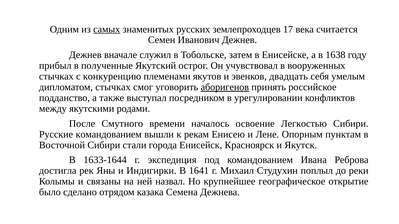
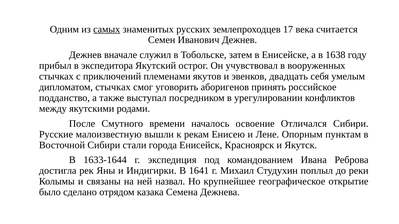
полученные: полученные -> экспедитора
конкуренцию: конкуренцию -> приключений
аборигенов underline: present -> none
Легкостью: Легкостью -> Отличался
Русские командованием: командованием -> малоизвестную
